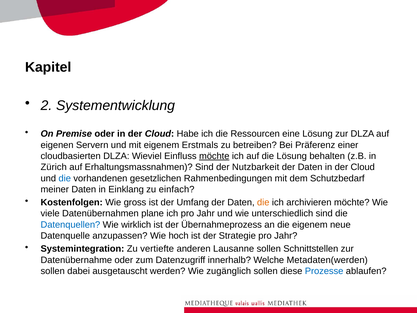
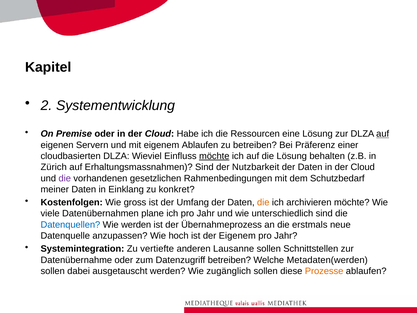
auf at (383, 134) underline: none -> present
eigenem Erstmals: Erstmals -> Ablaufen
die at (65, 178) colour: blue -> purple
einfach: einfach -> konkret
Wie wirklich: wirklich -> werden
die eigenem: eigenem -> erstmals
der Strategie: Strategie -> Eigenem
Datenzugriff innerhalb: innerhalb -> betreiben
Prozesse colour: blue -> orange
